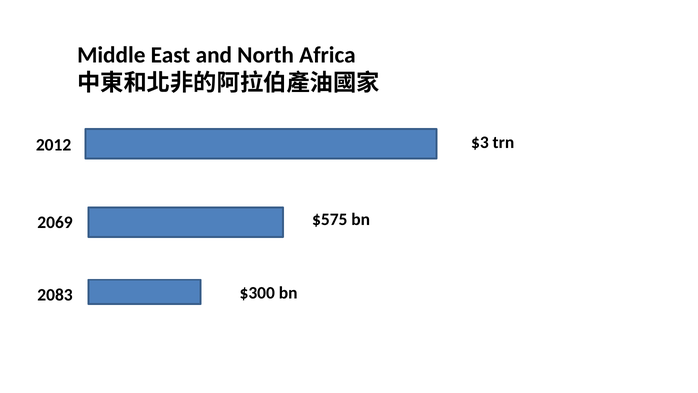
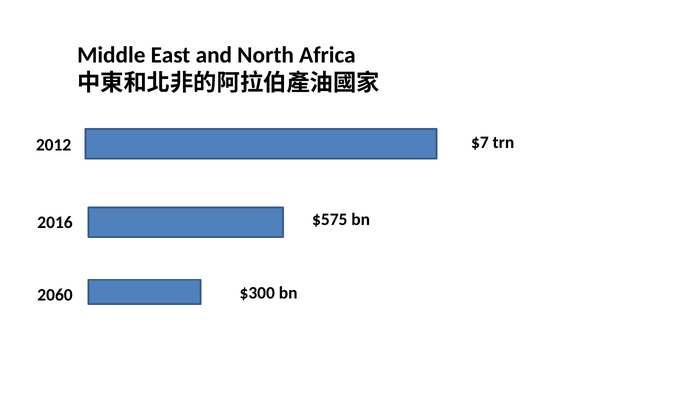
$3: $3 -> $7
2069: 2069 -> 2016
2083: 2083 -> 2060
